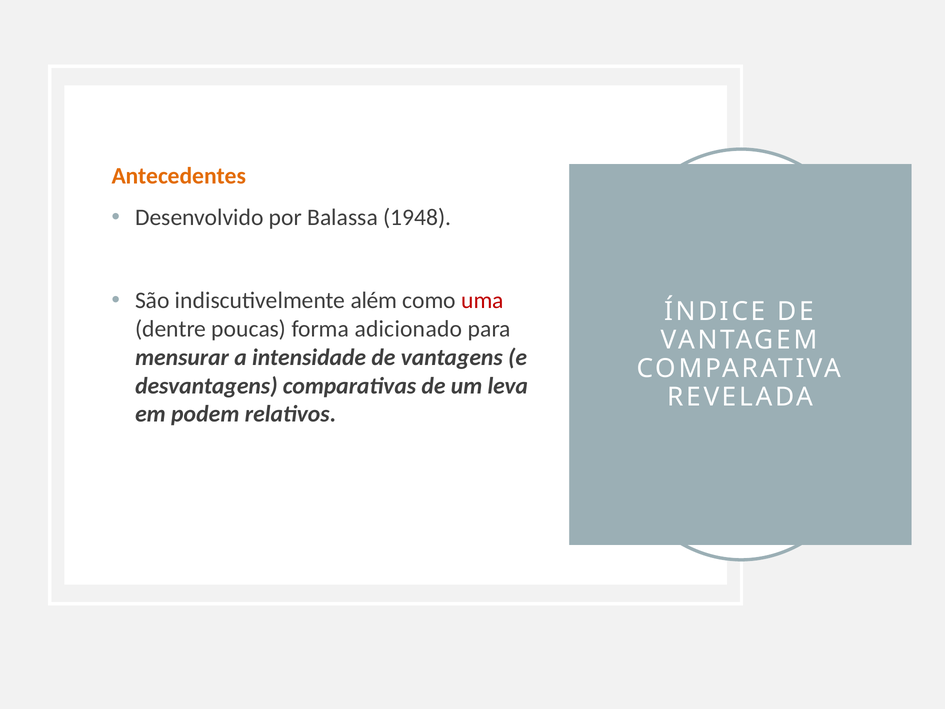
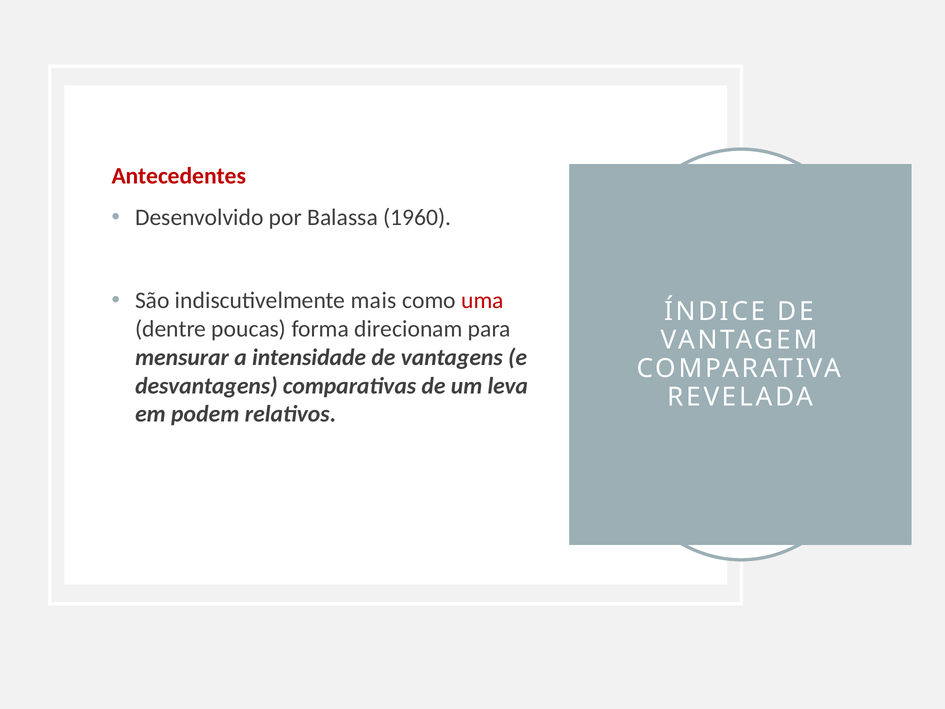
Antecedentes colour: orange -> red
1948: 1948 -> 1960
além: além -> mais
adicionado: adicionado -> direcionam
